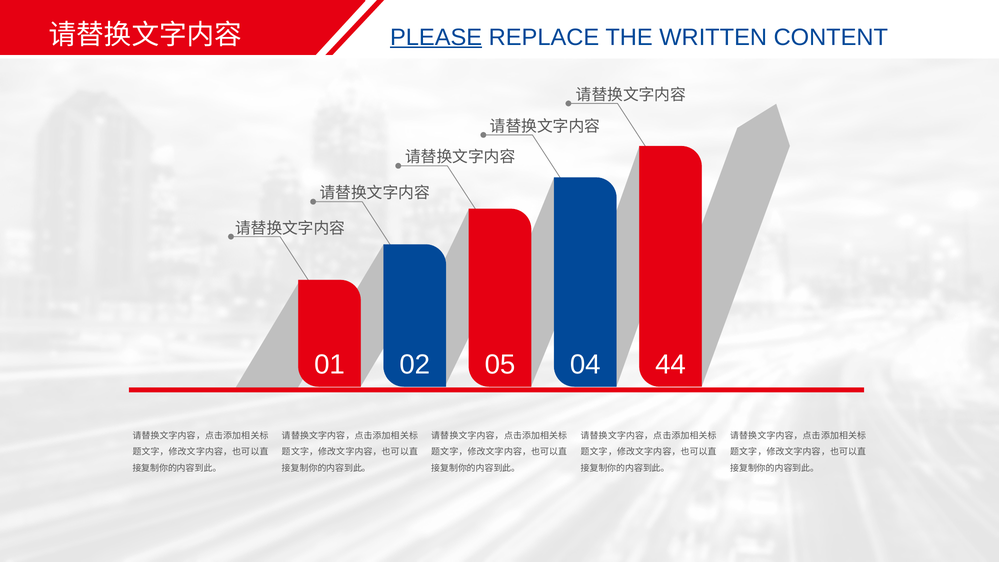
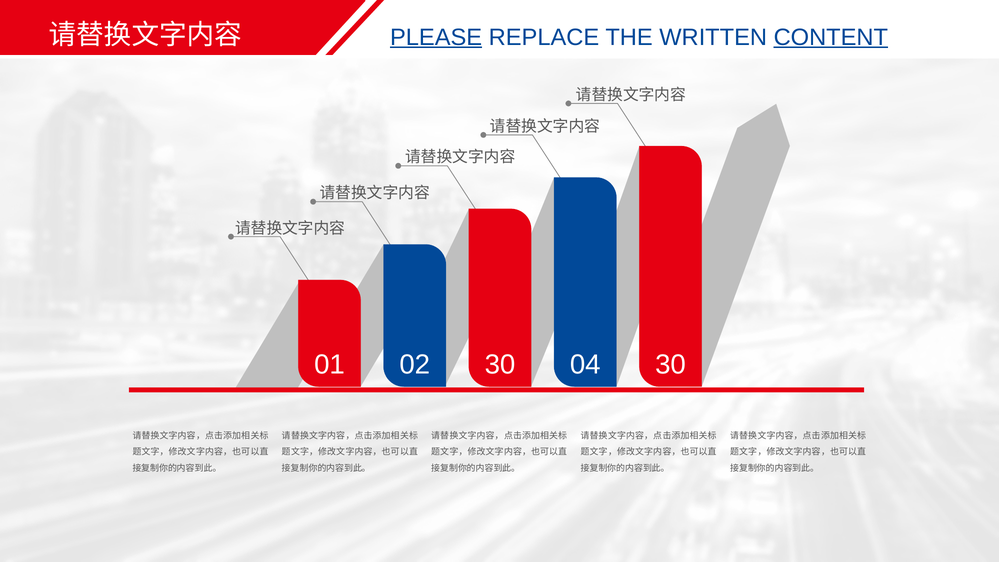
CONTENT underline: none -> present
02 05: 05 -> 30
04 44: 44 -> 30
